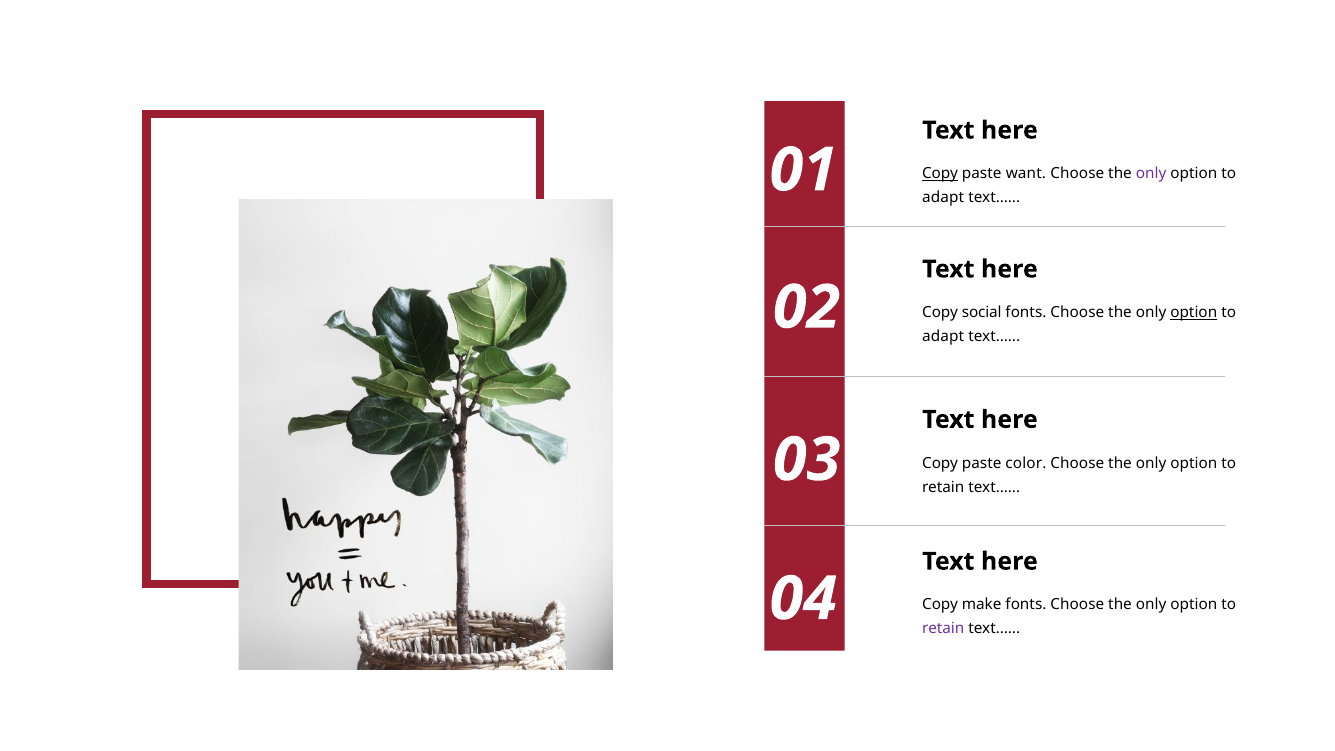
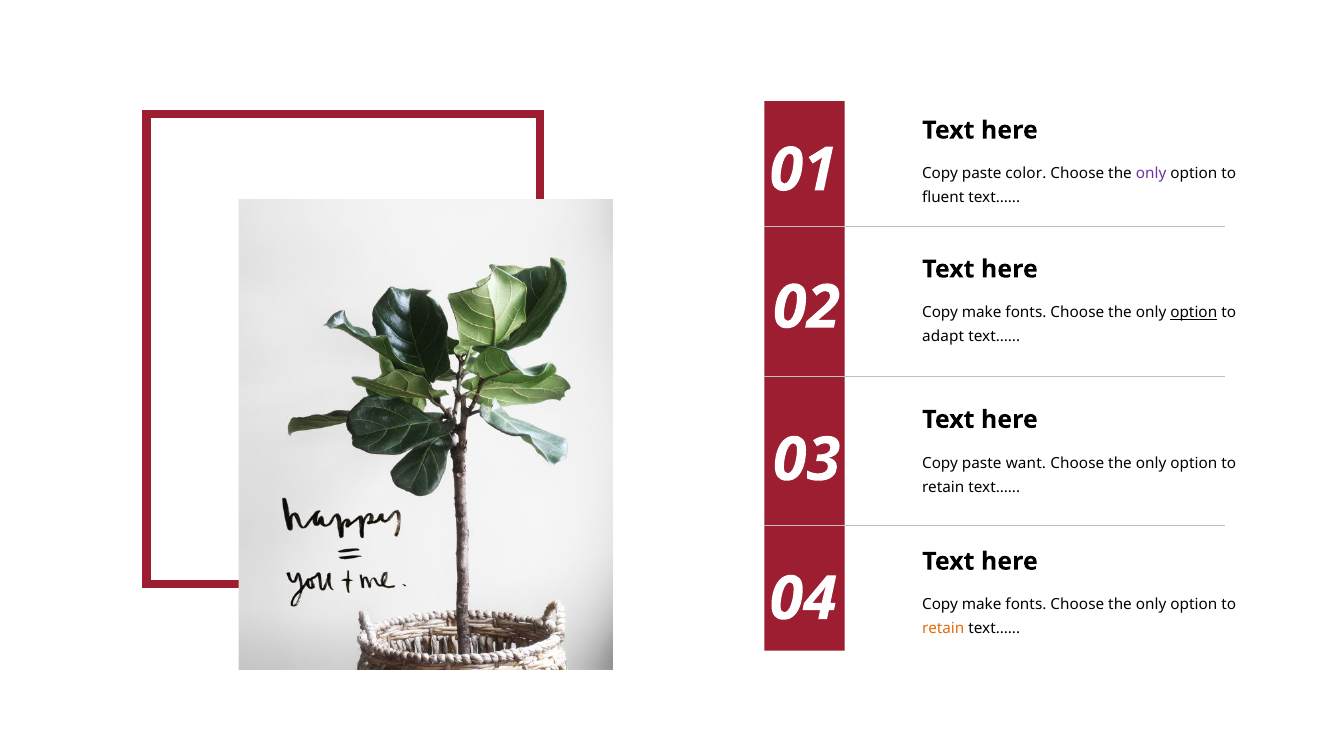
Copy at (940, 174) underline: present -> none
want: want -> color
adapt at (943, 198): adapt -> fluent
social at (982, 313): social -> make
color: color -> want
retain at (943, 629) colour: purple -> orange
